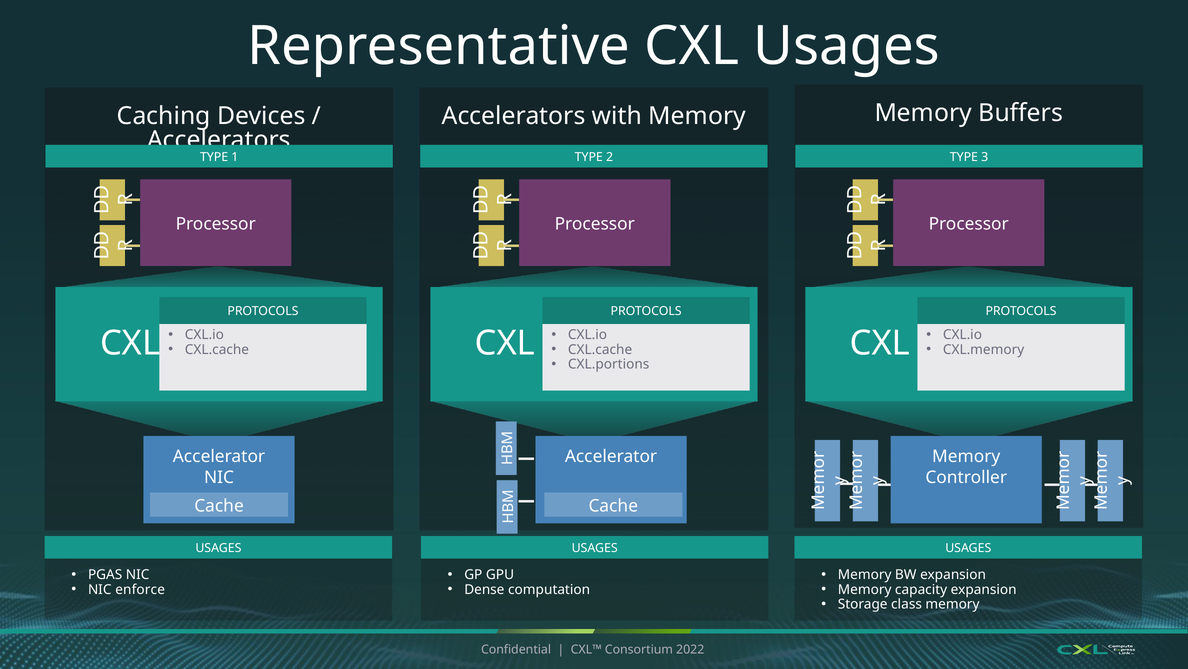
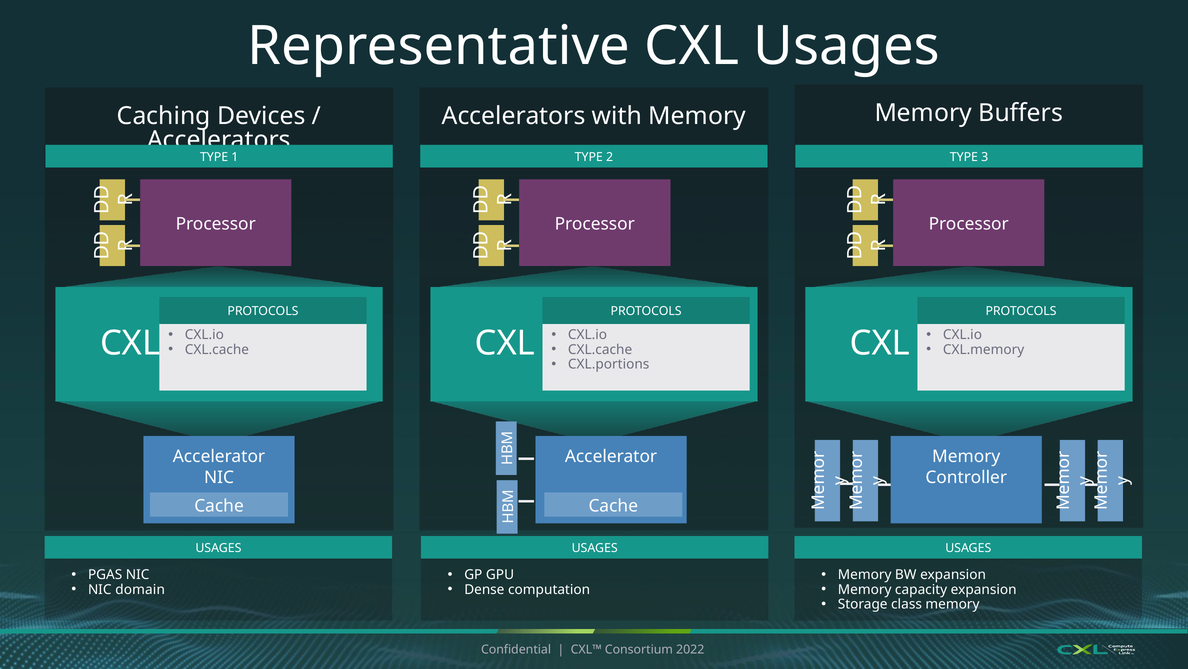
enforce: enforce -> domain
